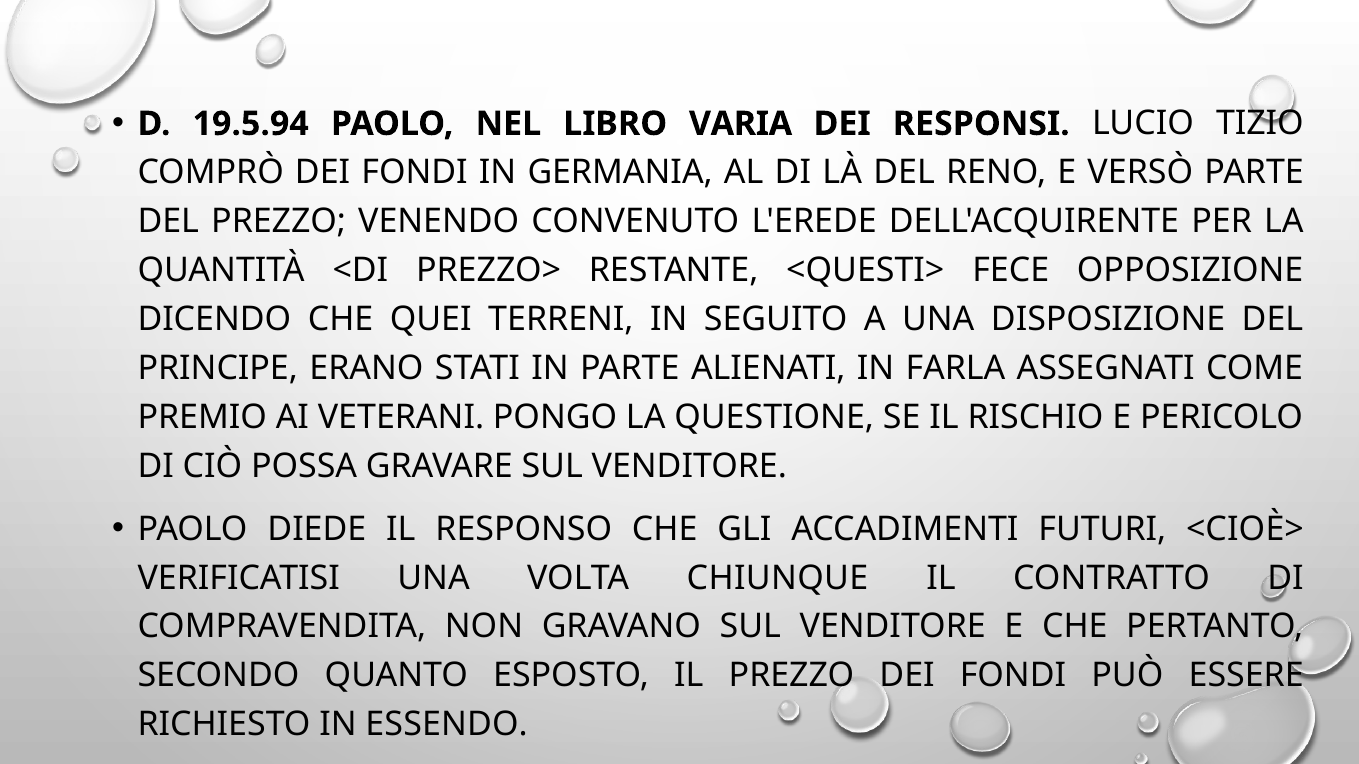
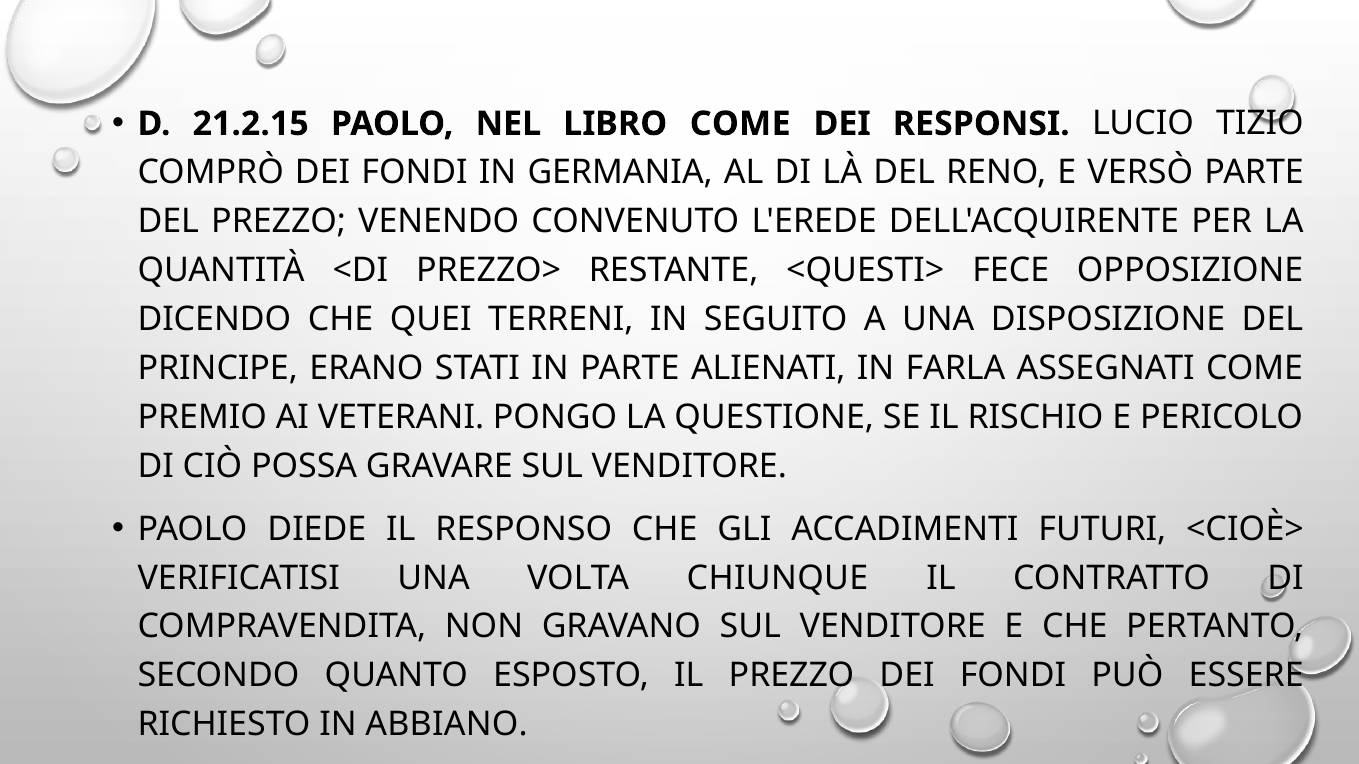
19.5.94: 19.5.94 -> 21.2.15
LIBRO VARIA: VARIA -> COME
ESSENDO: ESSENDO -> ABBIANO
